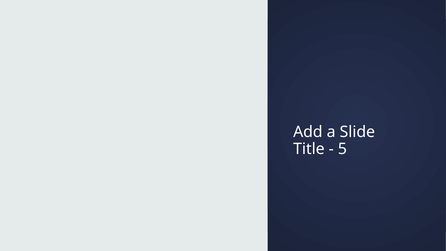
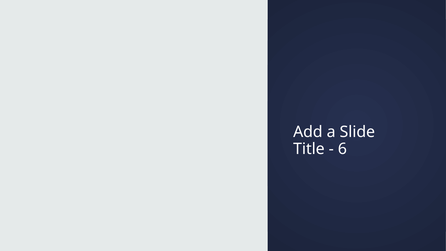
5: 5 -> 6
